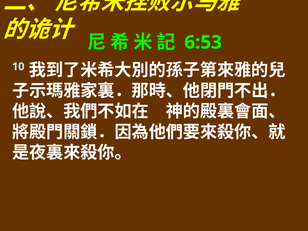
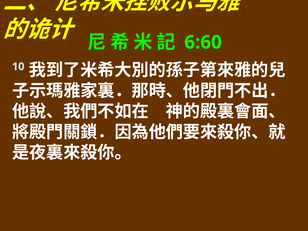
6:53: 6:53 -> 6:60
